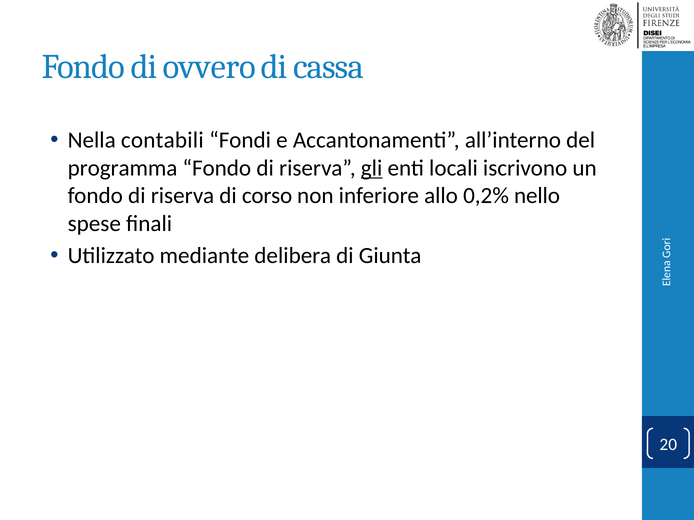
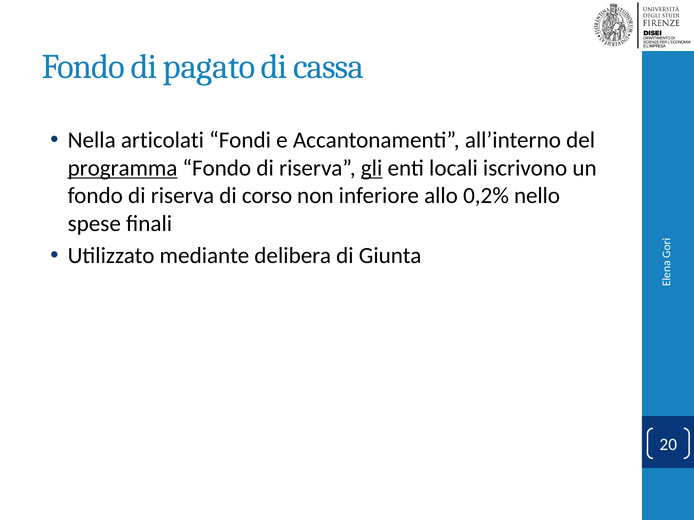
ovvero: ovvero -> pagato
contabili: contabili -> articolati
programma underline: none -> present
